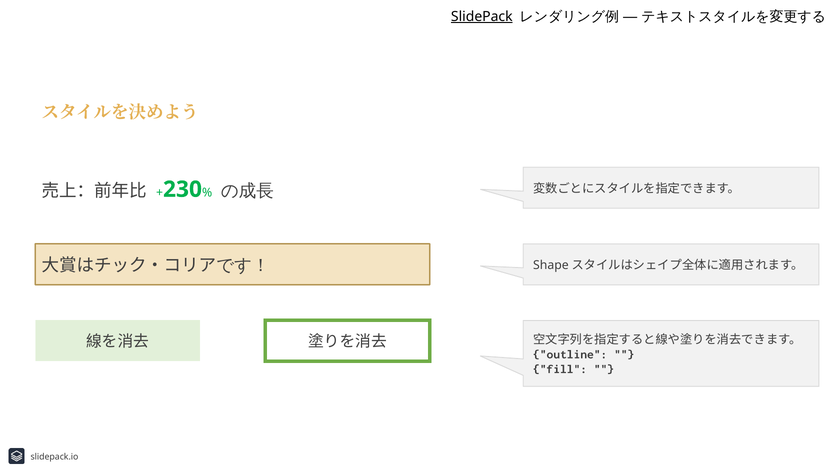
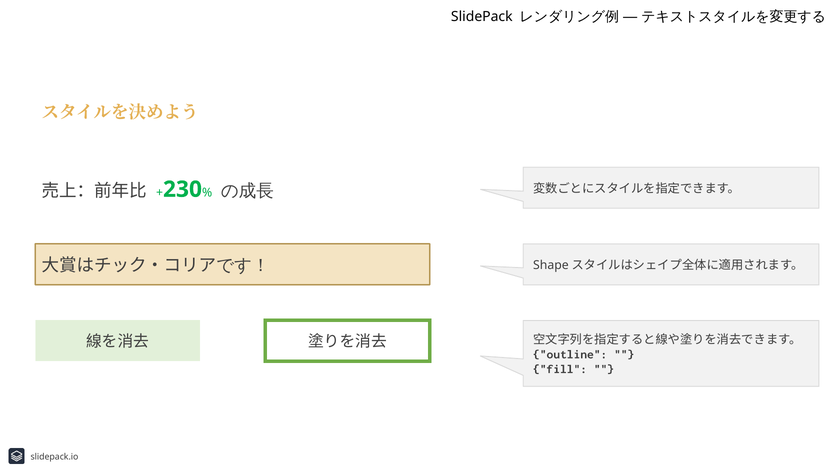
SlidePack underline: present -> none
